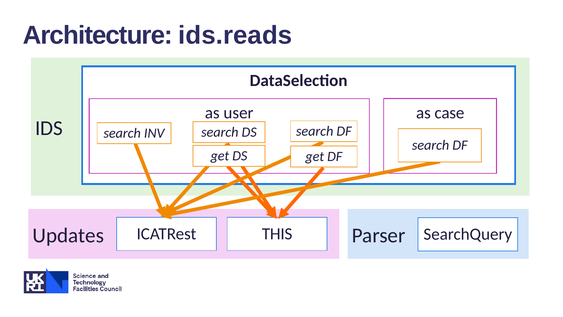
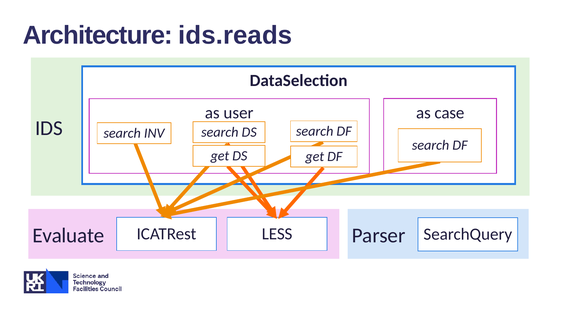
Updates: Updates -> Evaluate
THIS: THIS -> LESS
